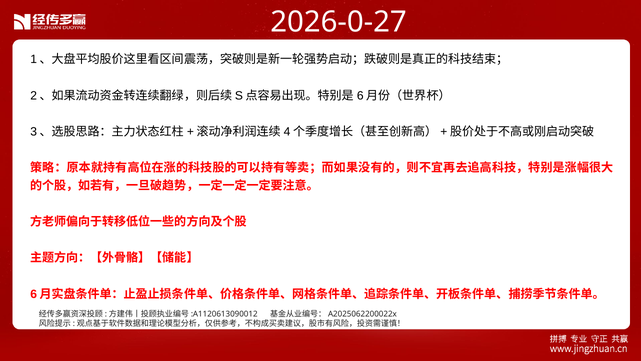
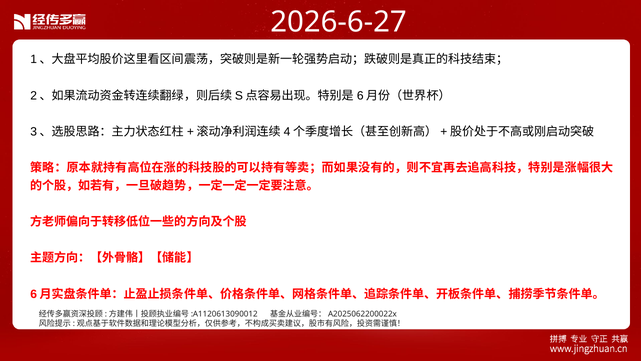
2026-0-27: 2026-0-27 -> 2026-6-27
